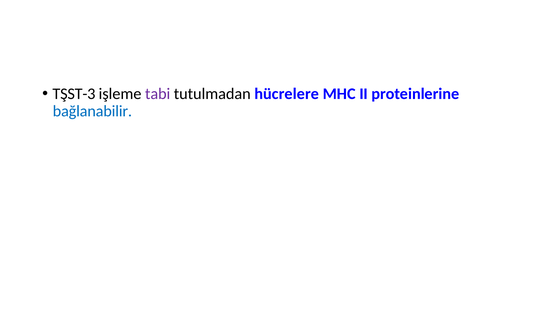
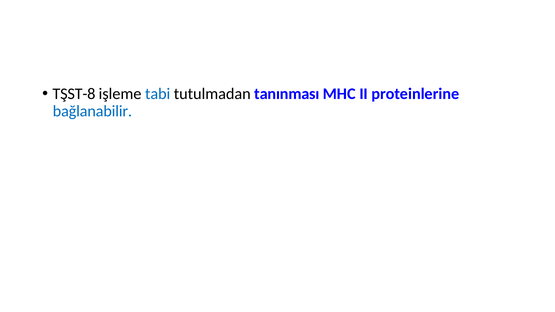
TŞST-3: TŞST-3 -> TŞST-8
tabi colour: purple -> blue
hücrelere: hücrelere -> tanınması
